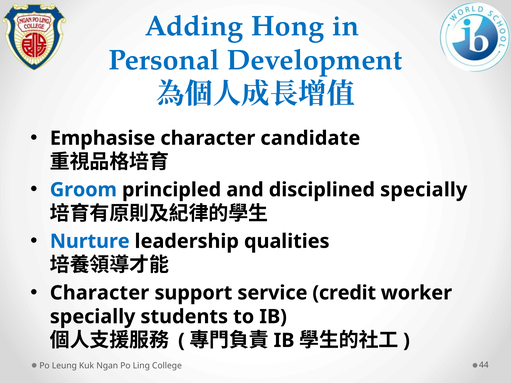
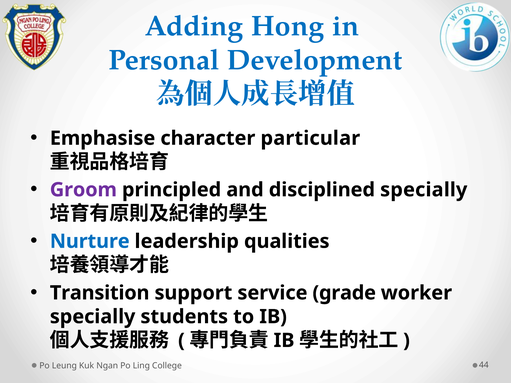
candidate: candidate -> particular
Groom colour: blue -> purple
Character at (100, 293): Character -> Transition
credit: credit -> grade
